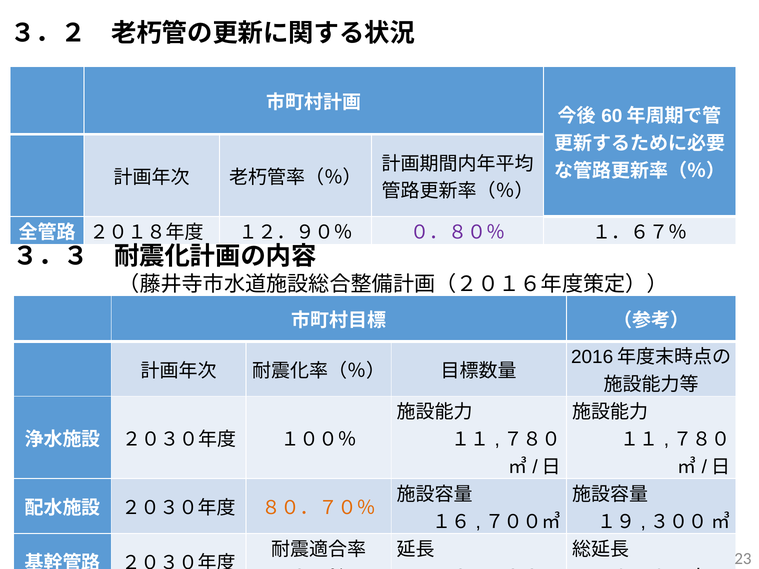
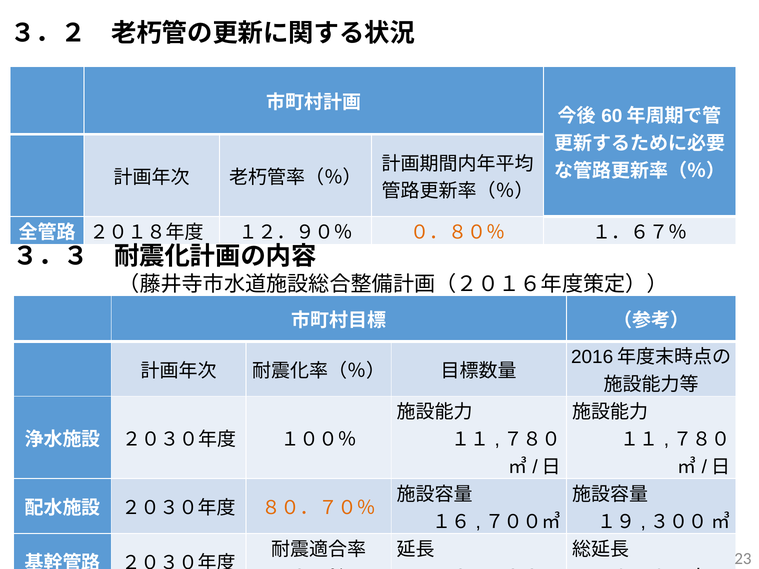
０．８０％ colour: purple -> orange
